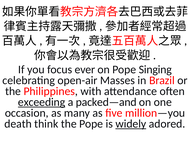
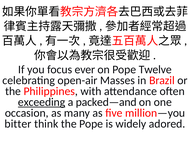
Singing: Singing -> Twelve
death: death -> bitter
widely underline: present -> none
